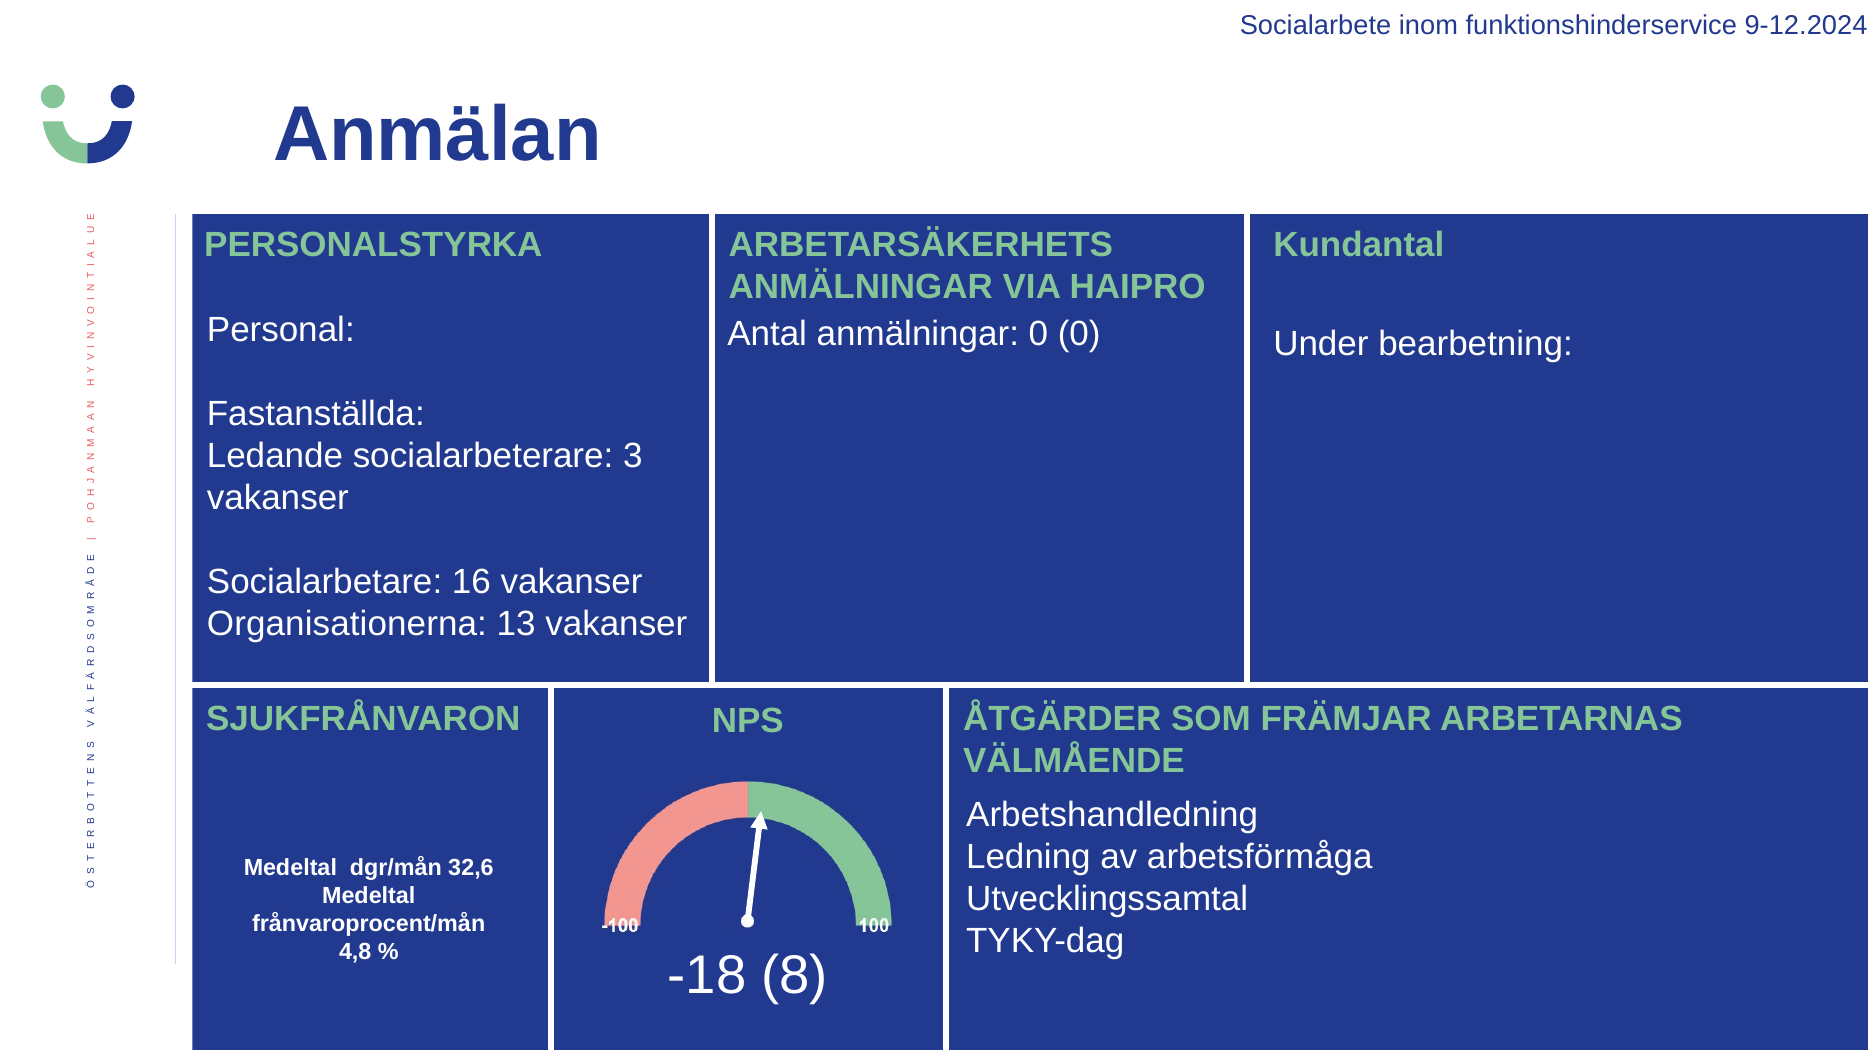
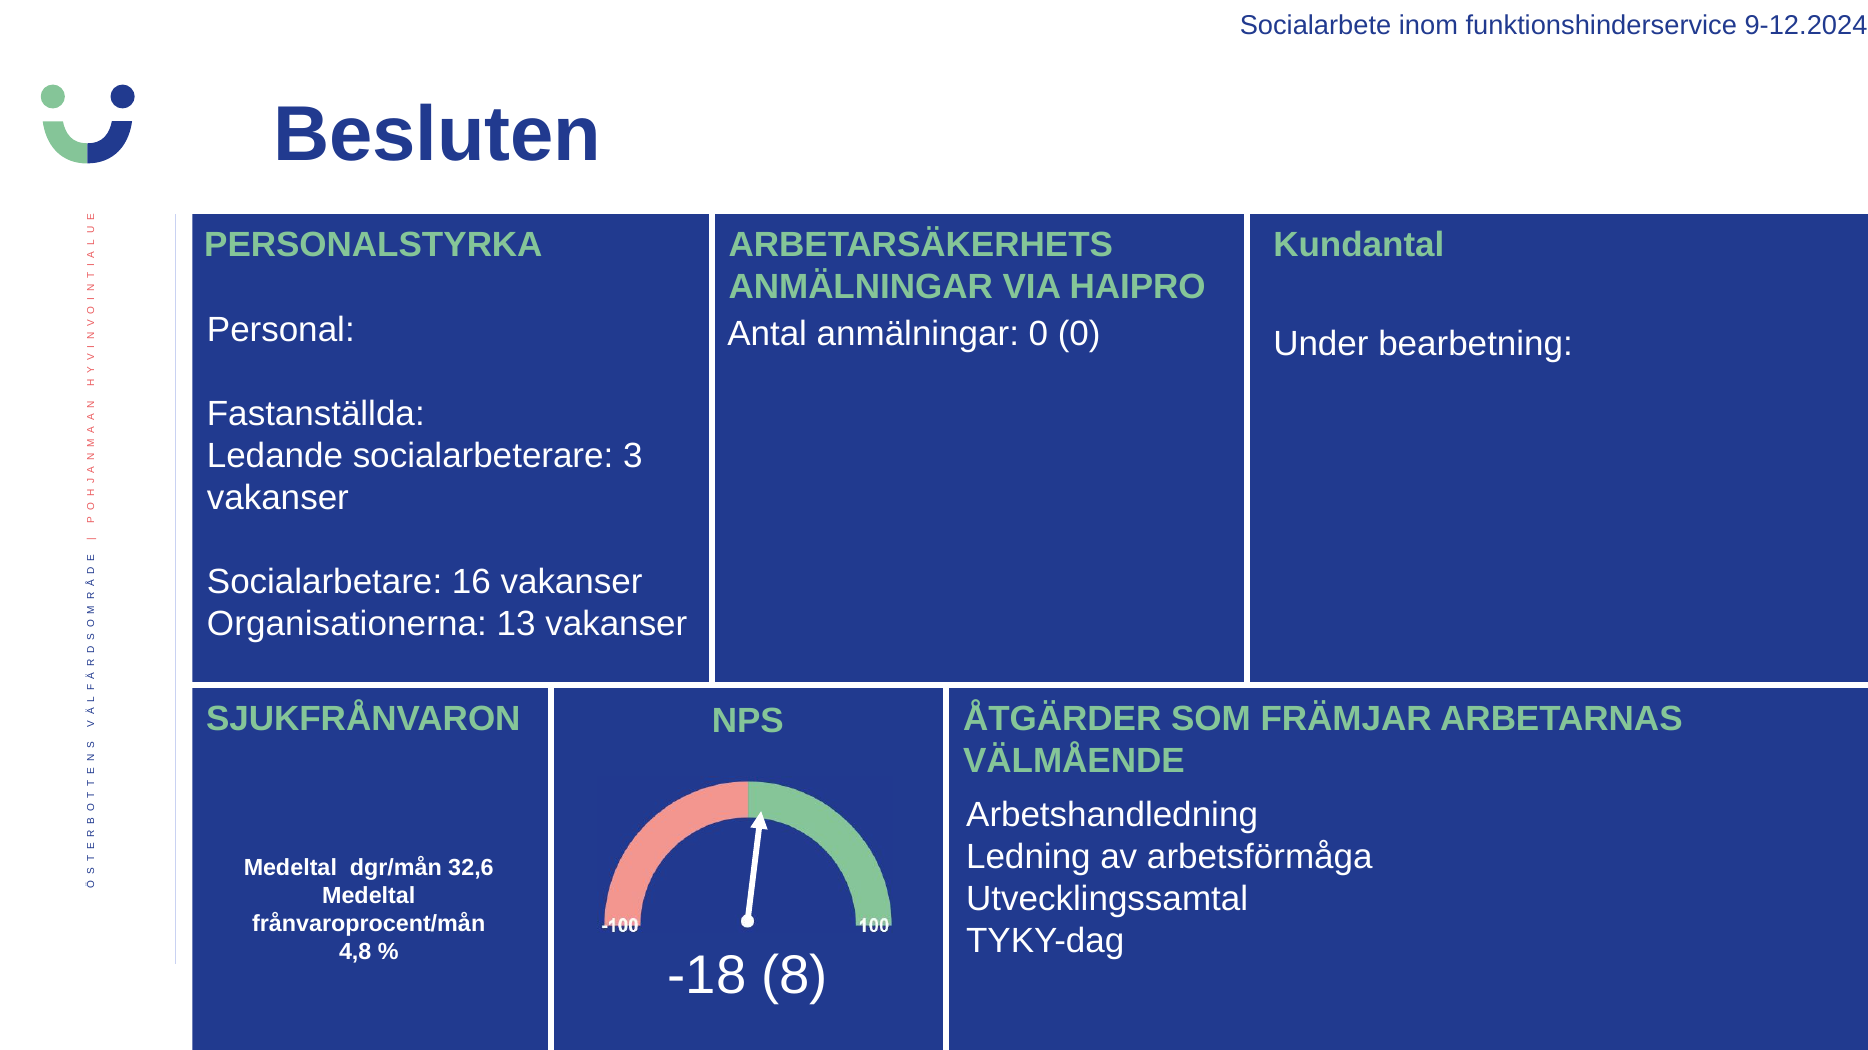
Anmälan: Anmälan -> Besluten
